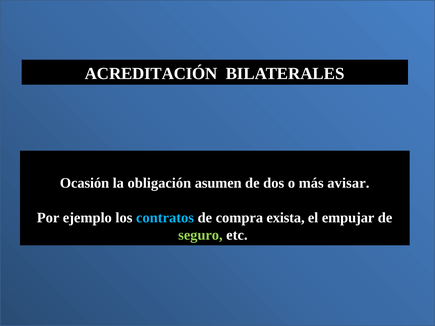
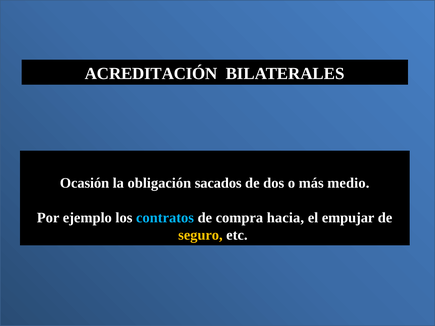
asumen: asumen -> sacados
avisar: avisar -> medio
exista: exista -> hacia
seguro colour: light green -> yellow
